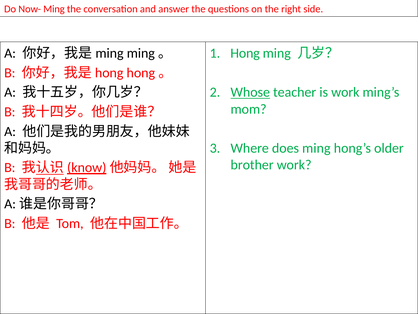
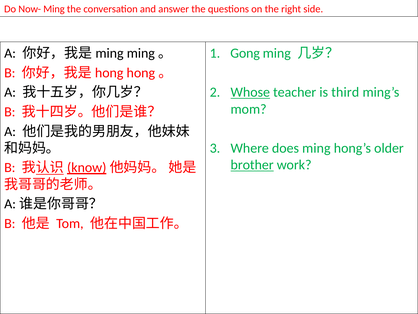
Hong: Hong -> Gong
is work: work -> third
brother underline: none -> present
